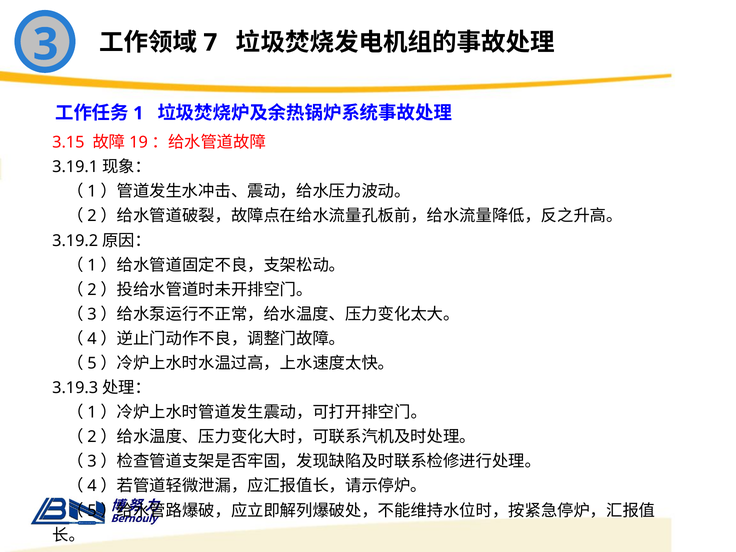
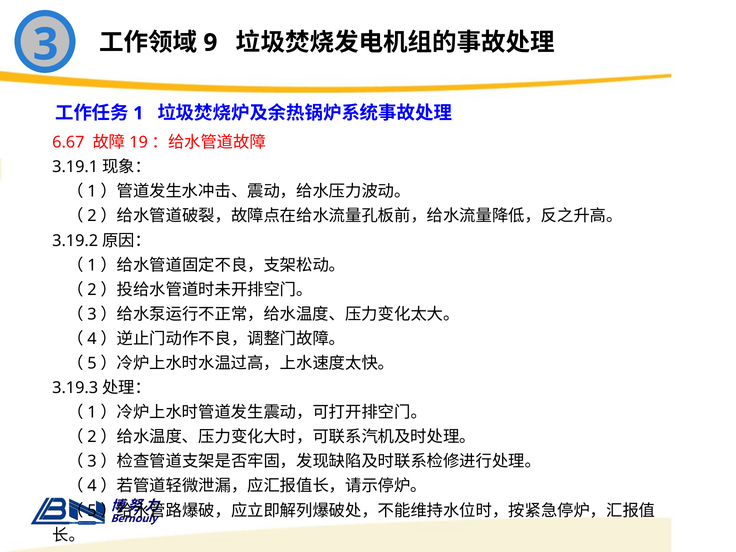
7: 7 -> 9
3.15: 3.15 -> 6.67
